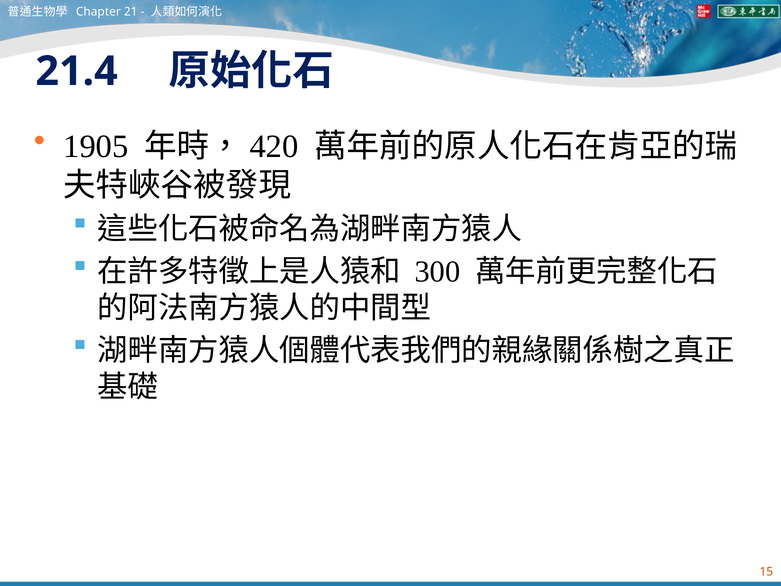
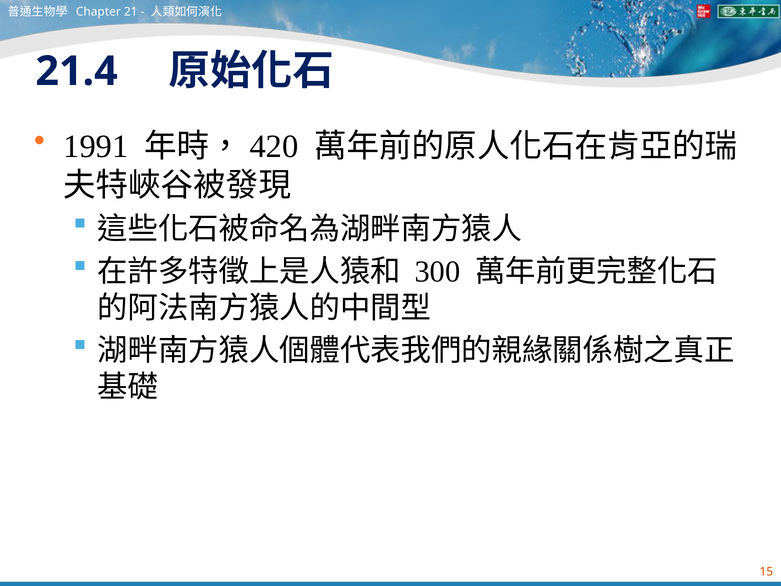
1905: 1905 -> 1991
